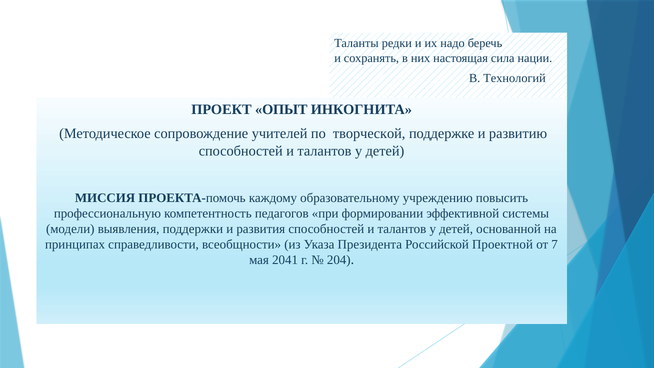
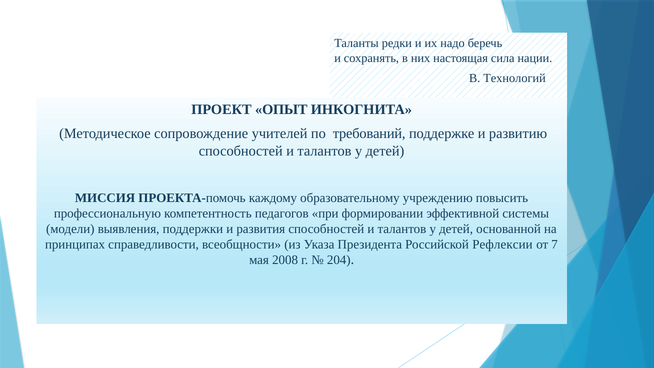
творческой: творческой -> требований
Проектной: Проектной -> Рефлексии
2041: 2041 -> 2008
